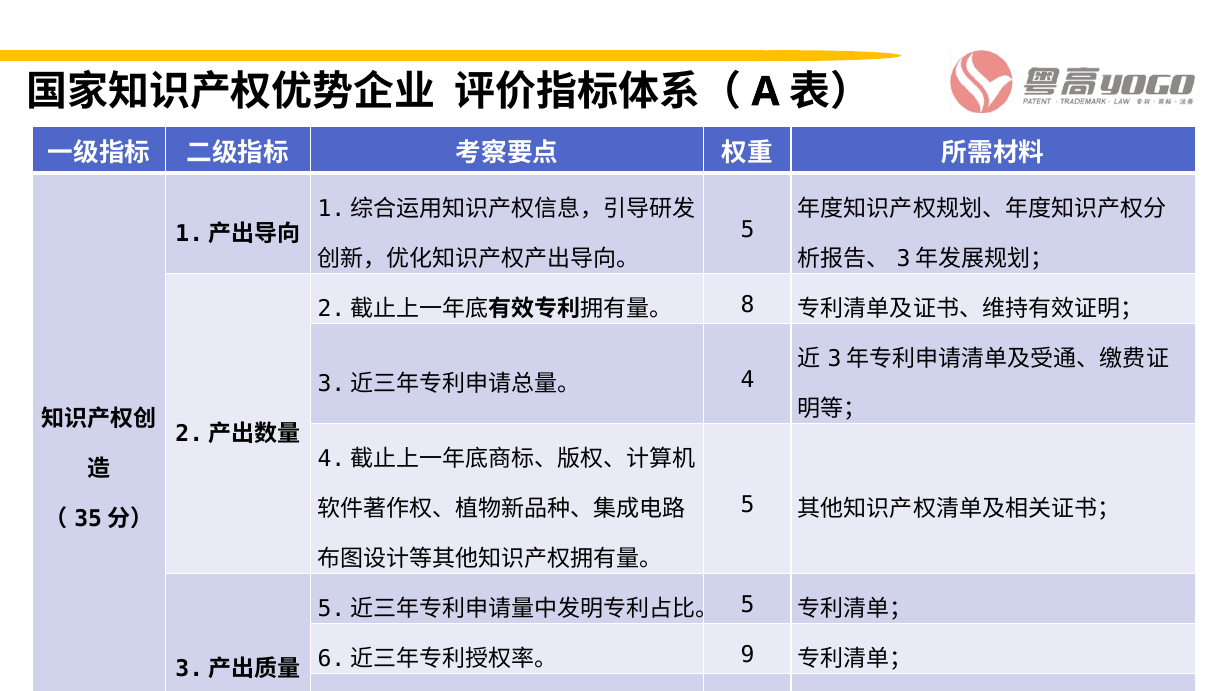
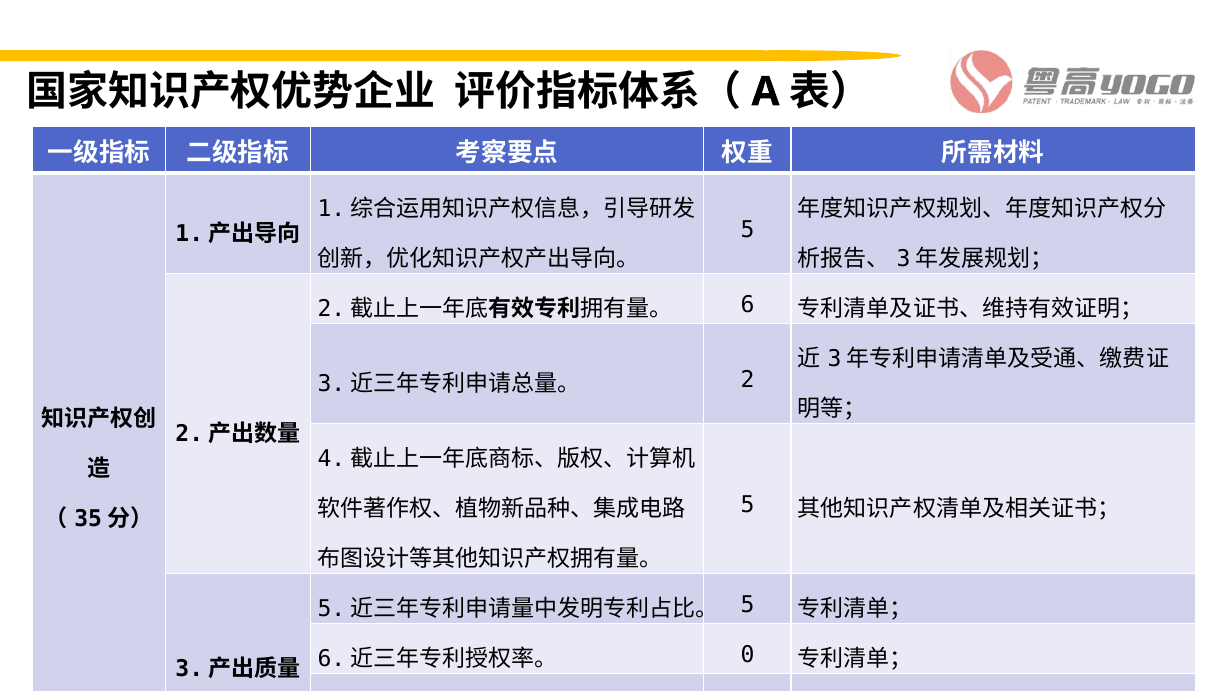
8: 8 -> 6
4: 4 -> 2
9: 9 -> 0
